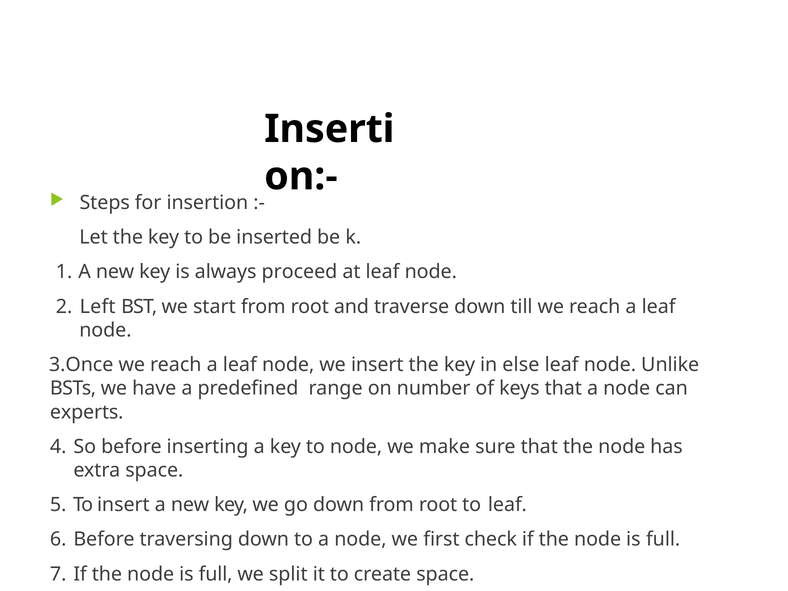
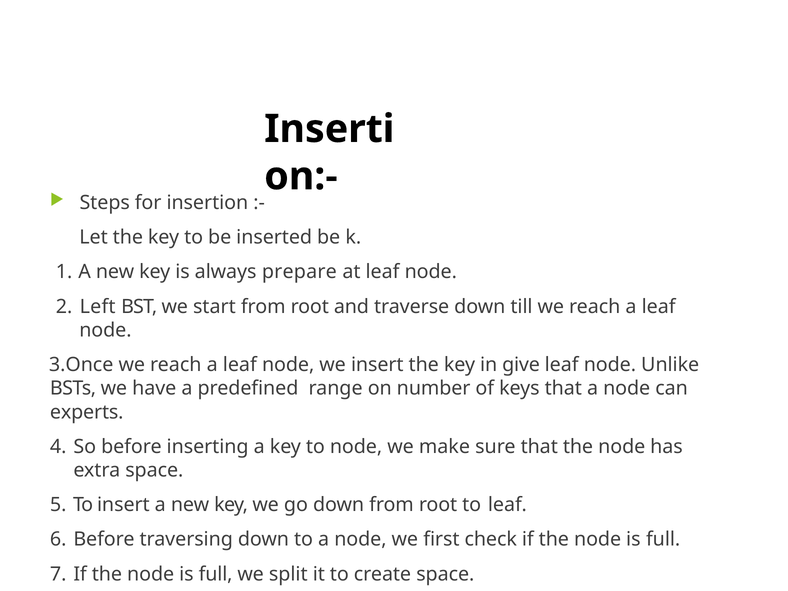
proceed: proceed -> prepare
else: else -> give
